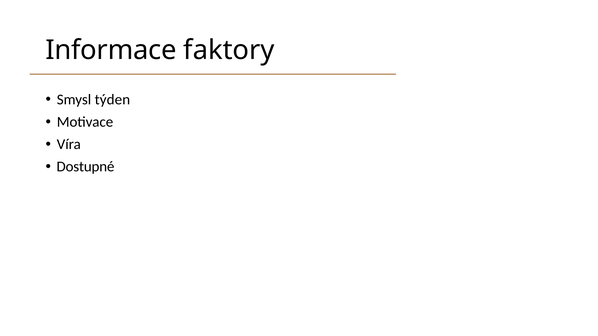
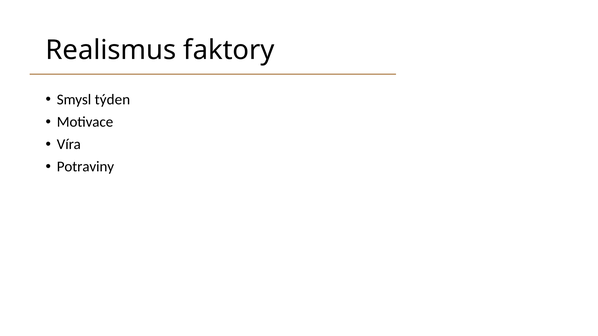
Informace: Informace -> Realismus
Dostupné: Dostupné -> Potraviny
